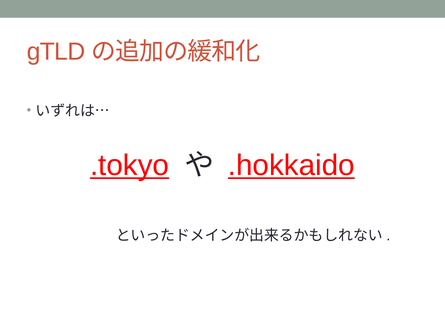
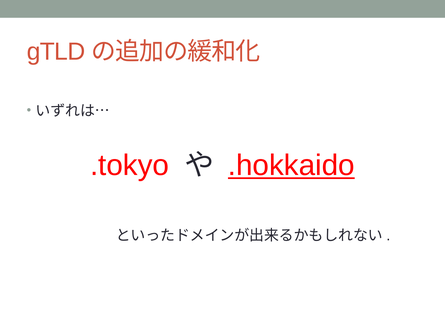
.tokyo underline: present -> none
